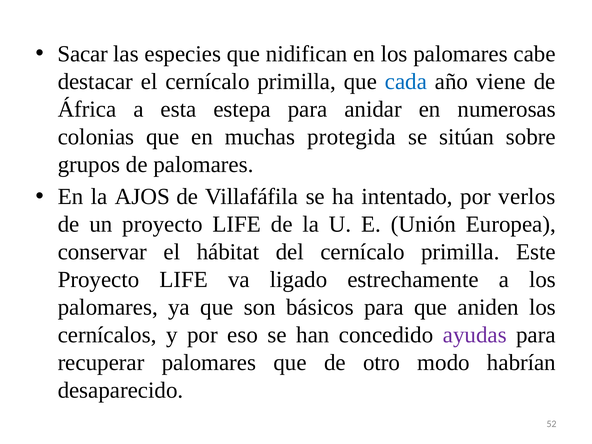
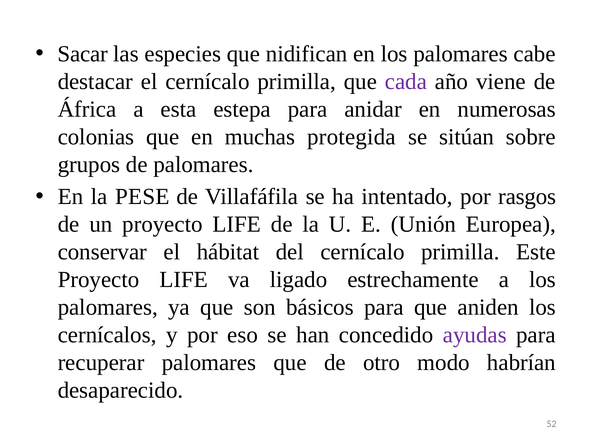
cada colour: blue -> purple
AJOS: AJOS -> PESE
verlos: verlos -> rasgos
